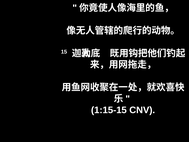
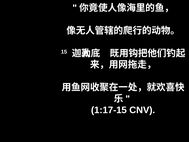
1:15-15: 1:15-15 -> 1:17-15
